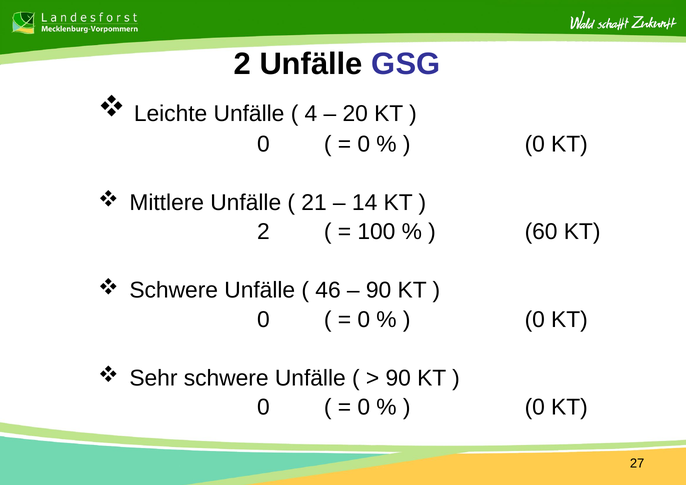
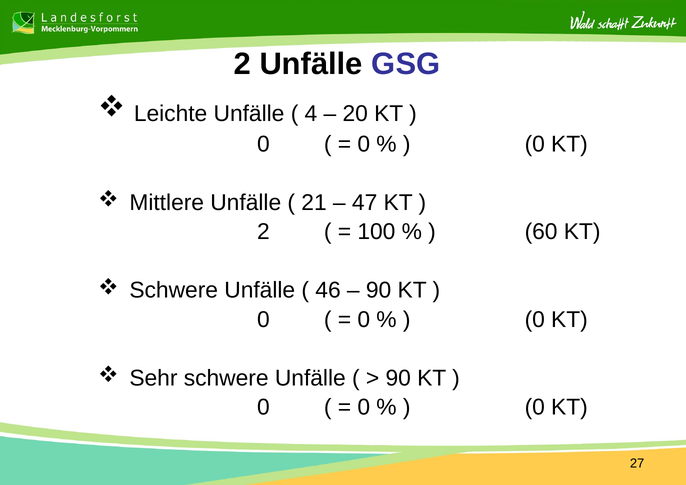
14: 14 -> 47
